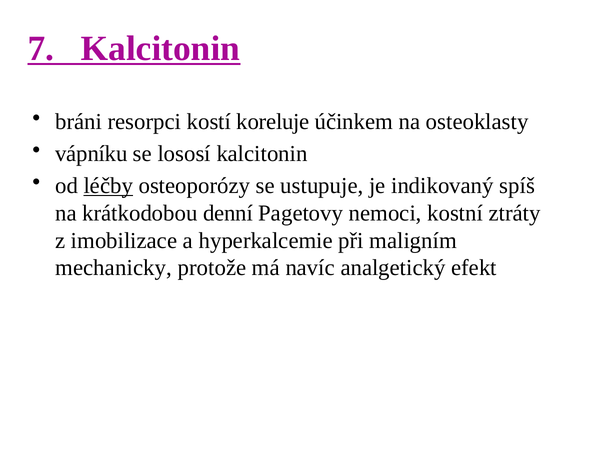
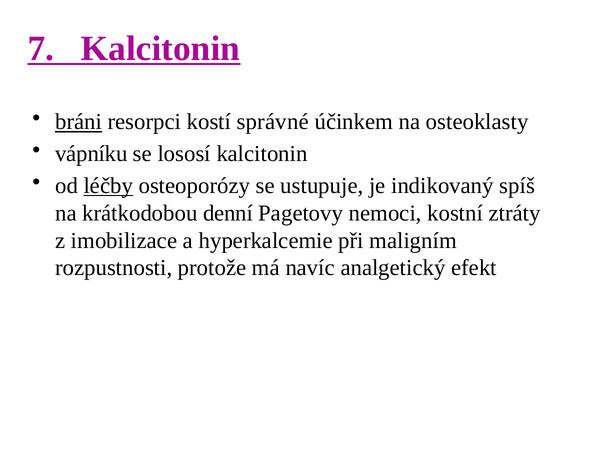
bráni underline: none -> present
koreluje: koreluje -> správné
mechanicky: mechanicky -> rozpustnosti
